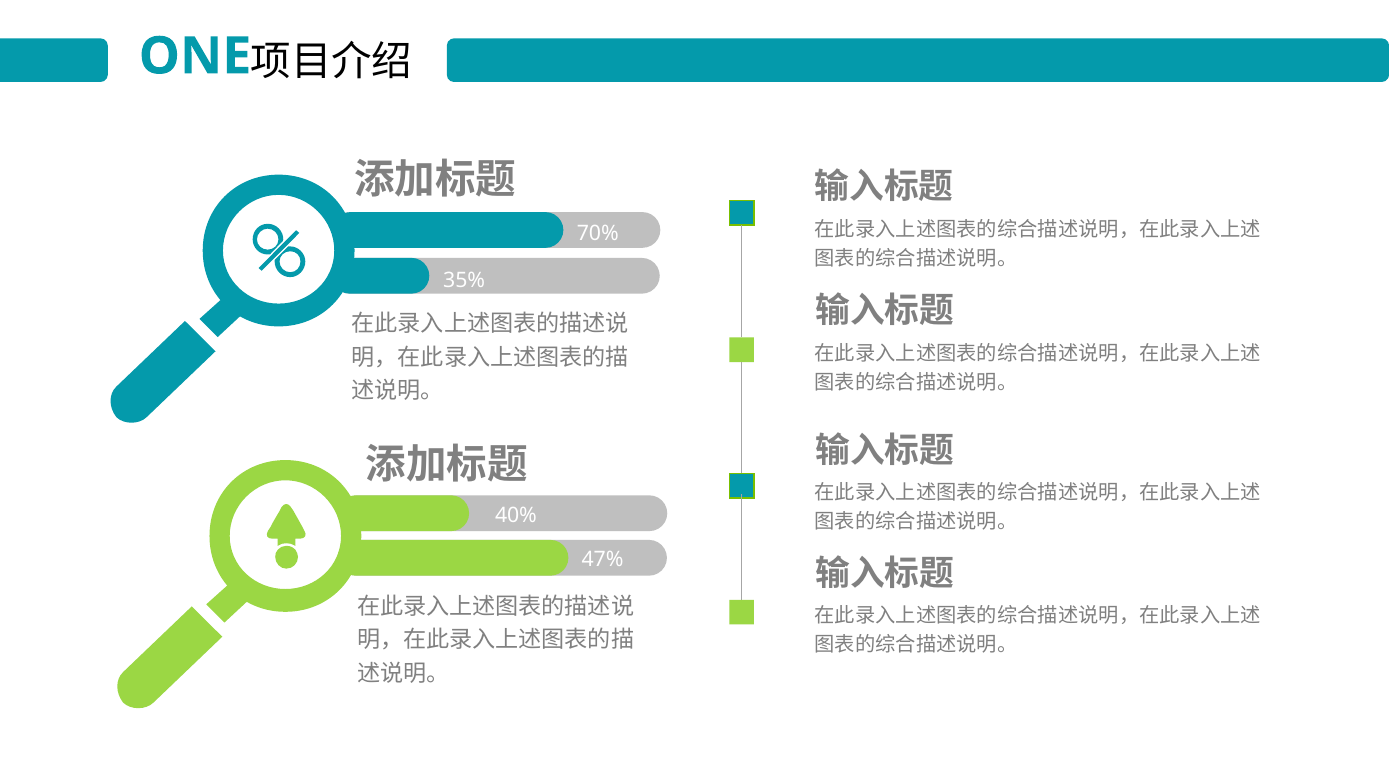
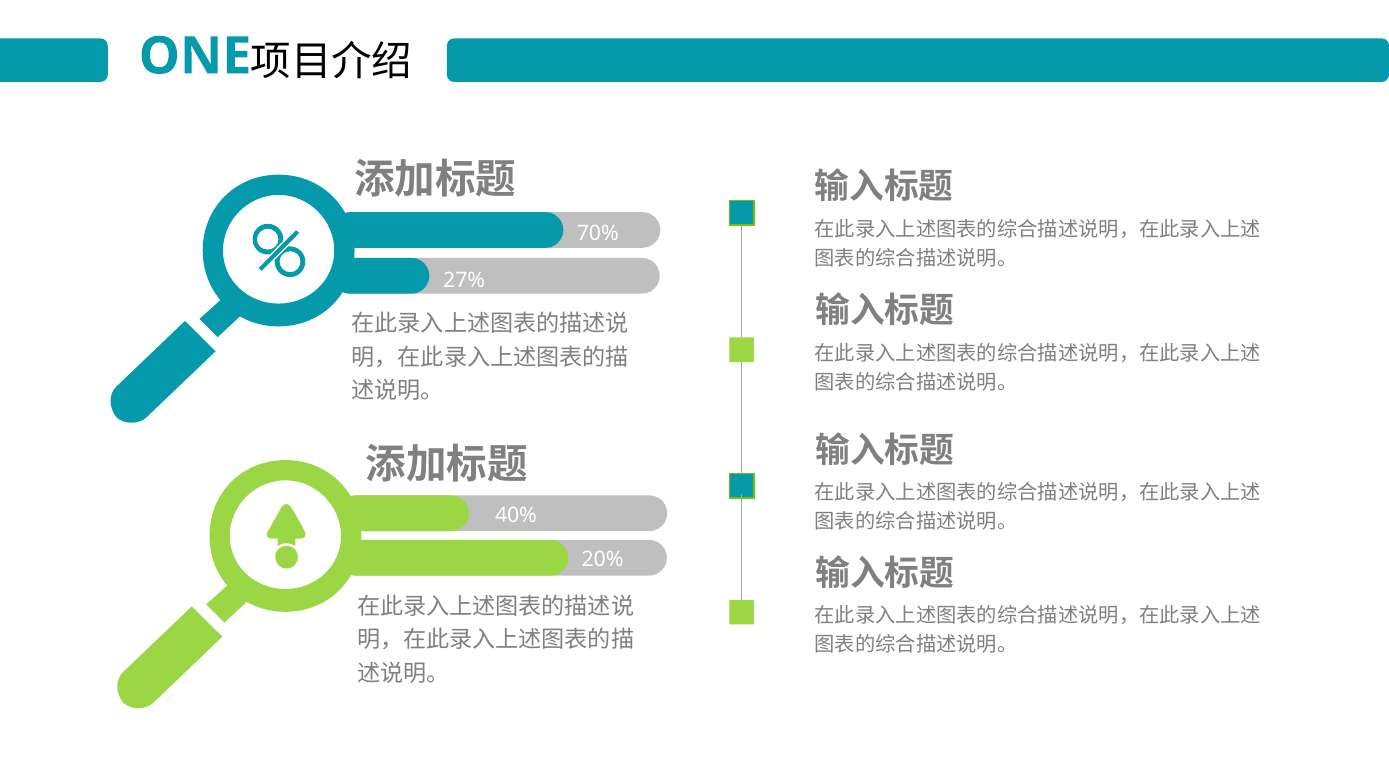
35%: 35% -> 27%
47%: 47% -> 20%
